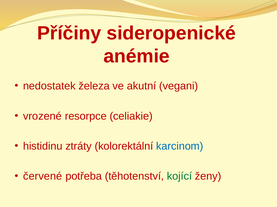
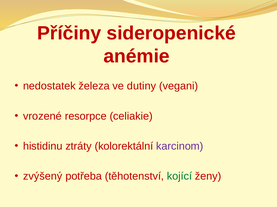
akutní: akutní -> dutiny
karcinom colour: blue -> purple
červené: červené -> zvýšený
